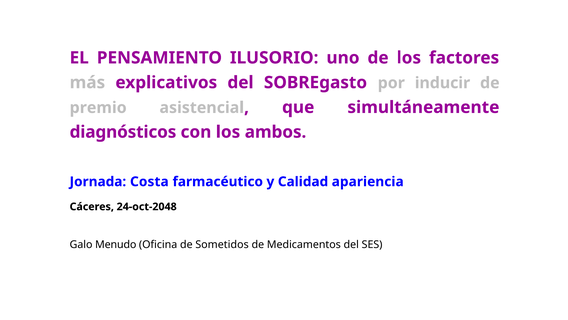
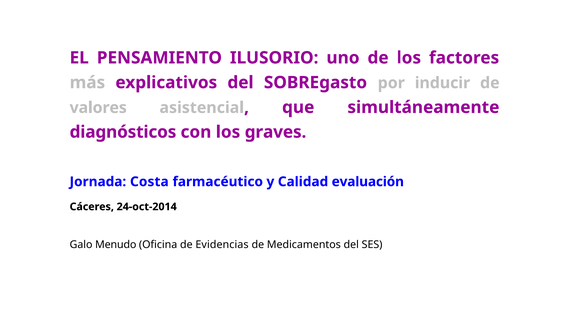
premio: premio -> valores
ambos: ambos -> graves
apariencia: apariencia -> evaluación
24-oct-2048: 24-oct-2048 -> 24-oct-2014
Sometidos: Sometidos -> Evidencias
